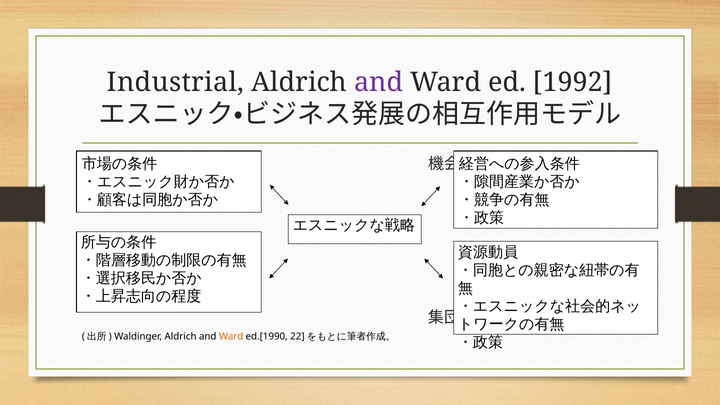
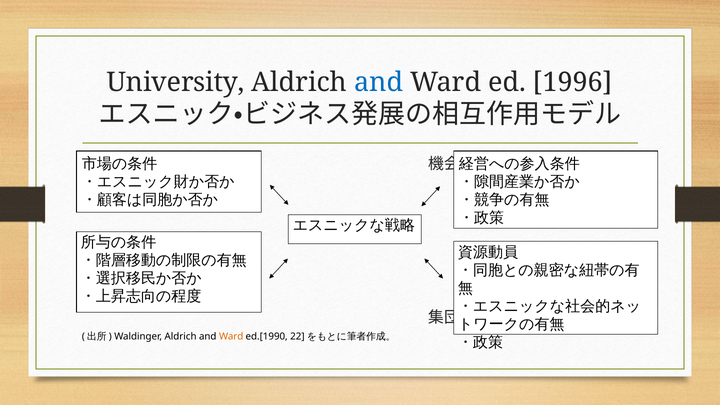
Industrial: Industrial -> University
and at (379, 82) colour: purple -> blue
1992: 1992 -> 1996
